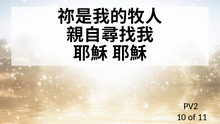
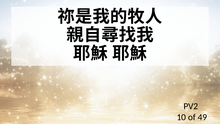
11: 11 -> 49
